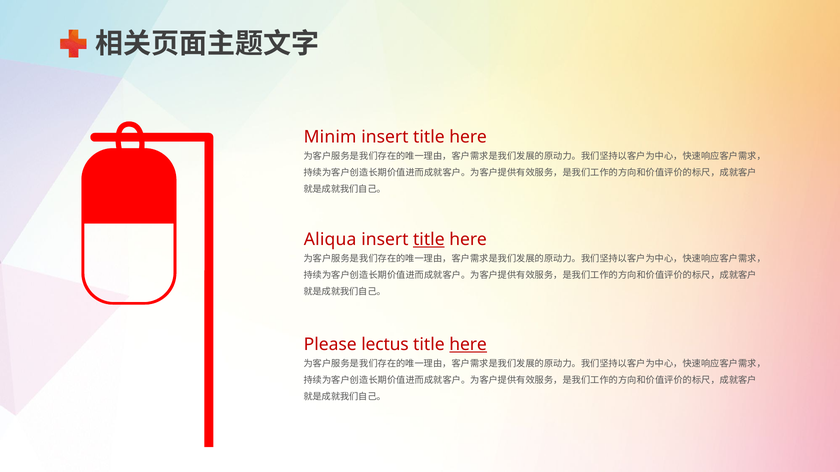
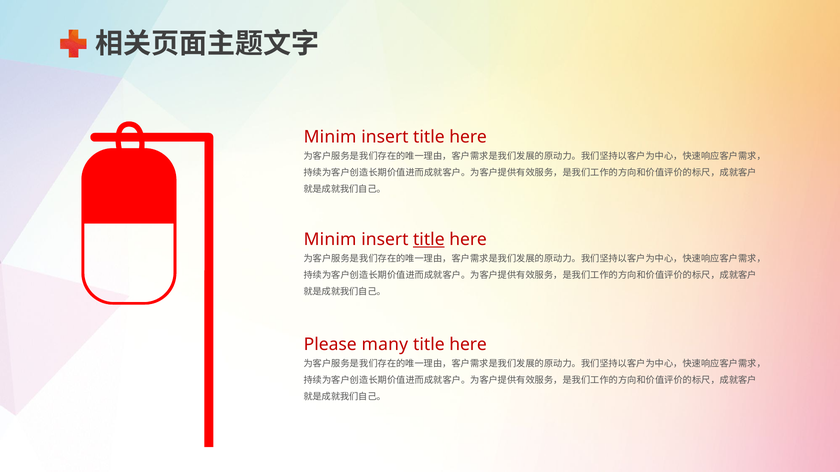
Aliqua at (330, 240): Aliqua -> Minim
lectus: lectus -> many
here at (468, 345) underline: present -> none
